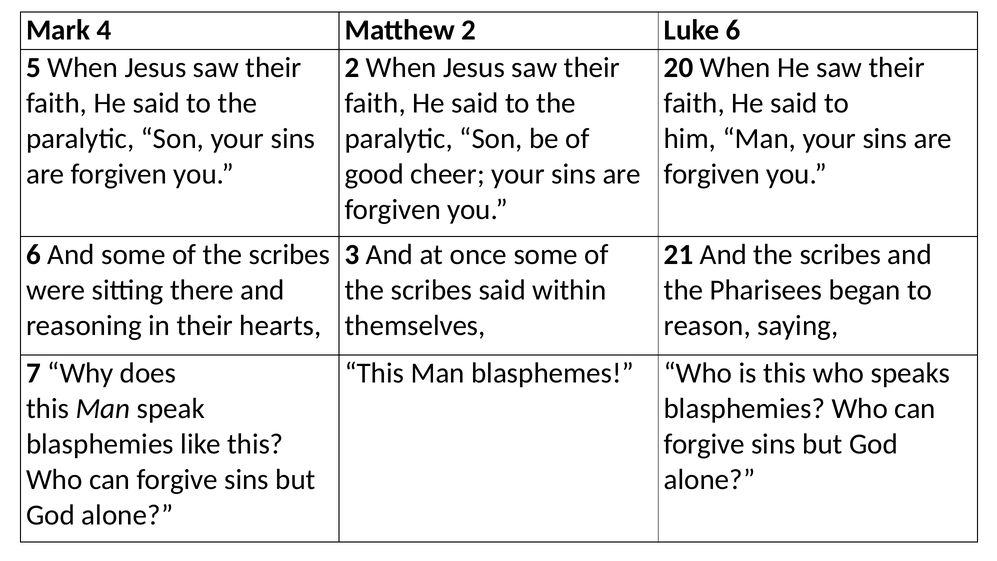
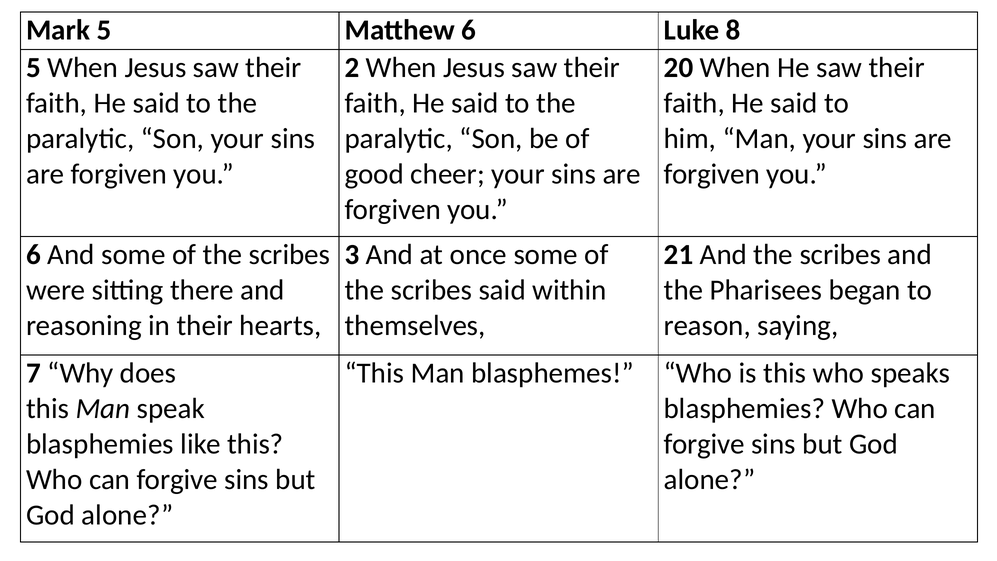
Mark 4: 4 -> 5
Matthew 2: 2 -> 6
Luke 6: 6 -> 8
